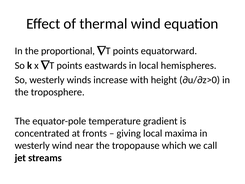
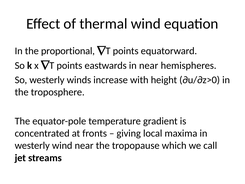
in local: local -> near
